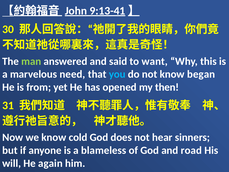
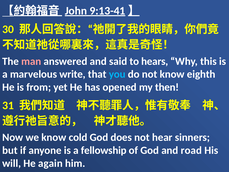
man colour: light green -> pink
want: want -> hears
need: need -> write
began: began -> eighth
blameless: blameless -> fellowship
